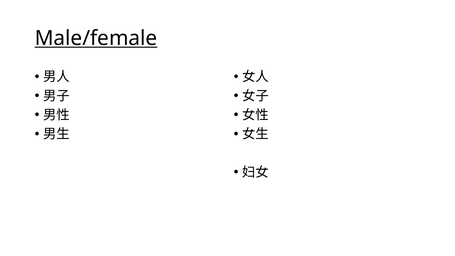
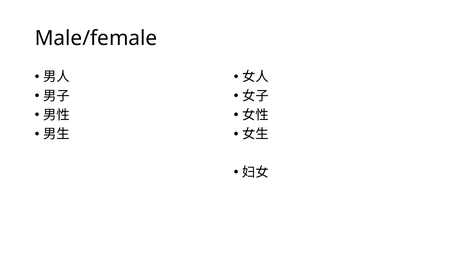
Male/female underline: present -> none
